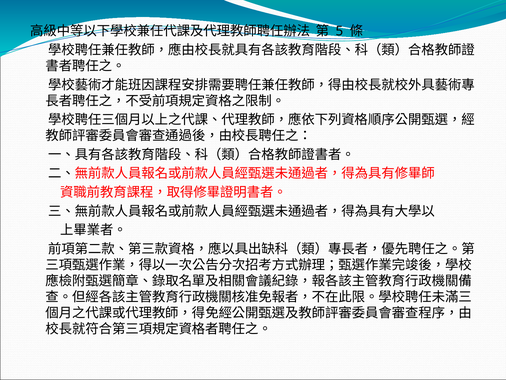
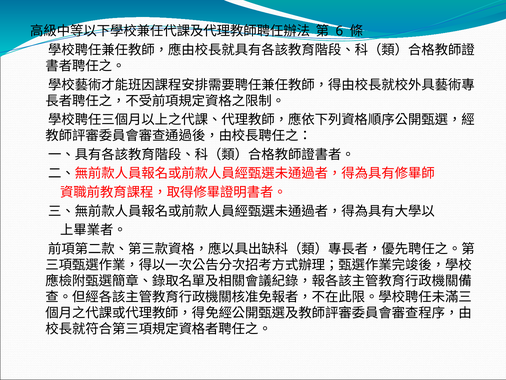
5: 5 -> 6
